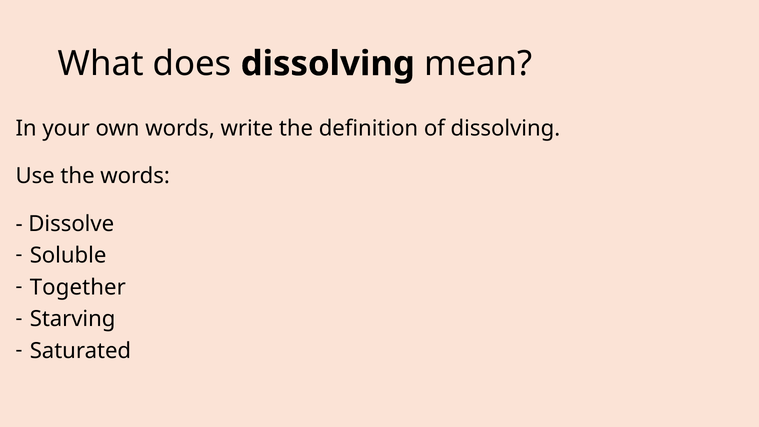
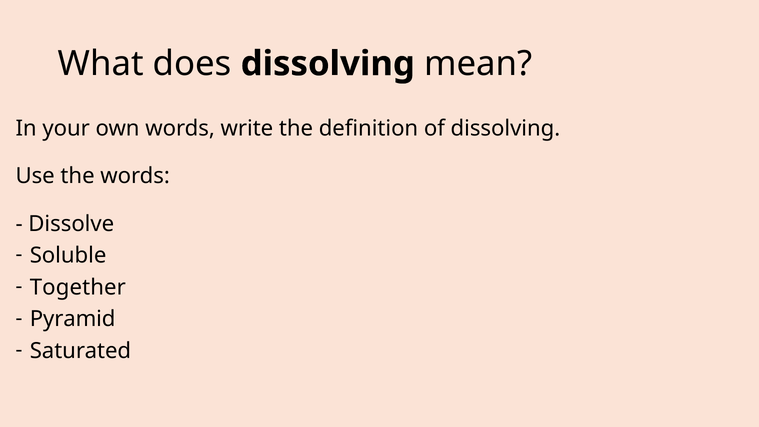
Starving: Starving -> Pyramid
